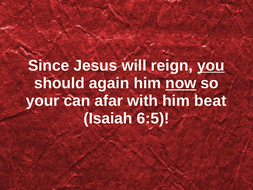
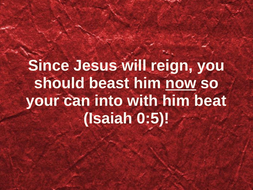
you underline: present -> none
again: again -> beast
afar: afar -> into
6:5: 6:5 -> 0:5
